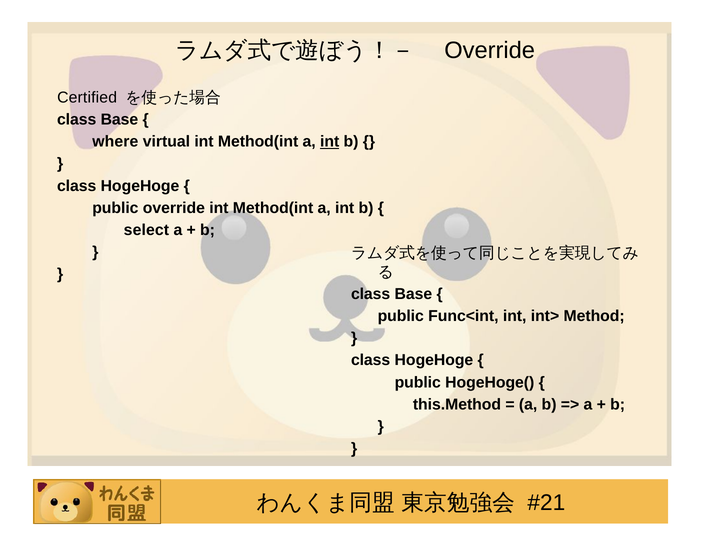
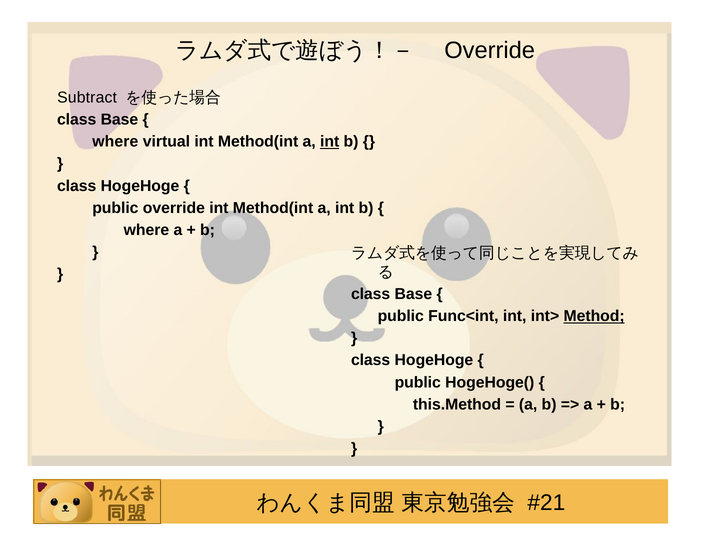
Certified: Certified -> Subtract
select at (146, 230): select -> where
Method underline: none -> present
